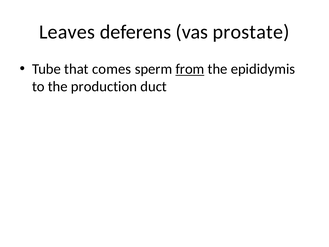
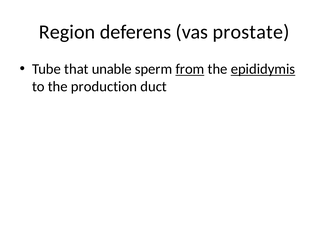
Leaves: Leaves -> Region
comes: comes -> unable
epididymis underline: none -> present
